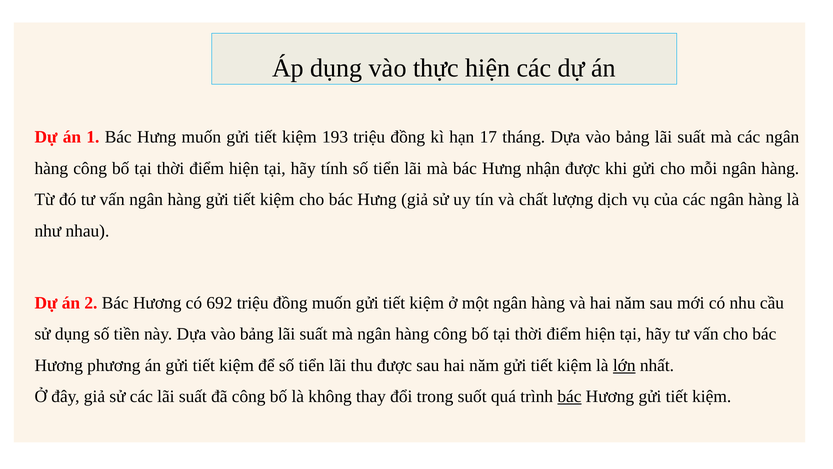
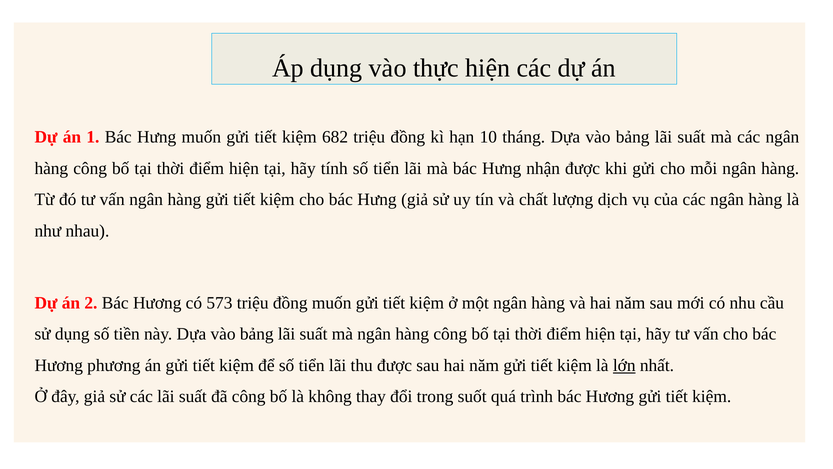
193: 193 -> 682
17: 17 -> 10
692: 692 -> 573
bác at (569, 396) underline: present -> none
